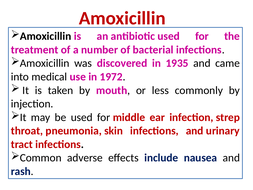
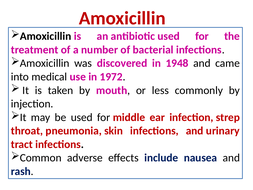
1935: 1935 -> 1948
